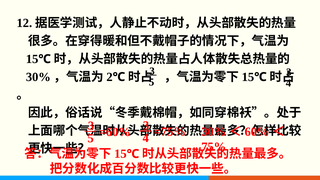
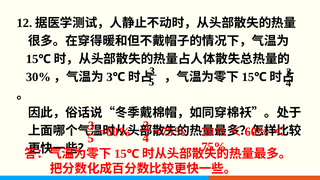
2 at (110, 77): 2 -> 3
